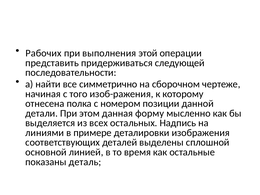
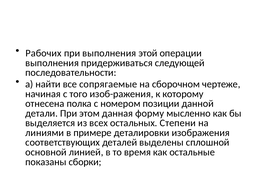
представить at (52, 63): представить -> выполнения
симметрично: симметрично -> сопрягаемые
Надпись: Надпись -> Степени
деталь: деталь -> сборки
